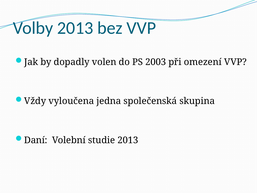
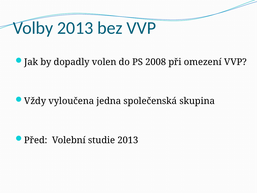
2003: 2003 -> 2008
Daní: Daní -> Před
